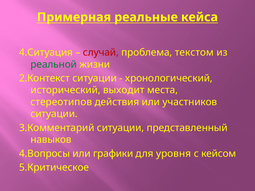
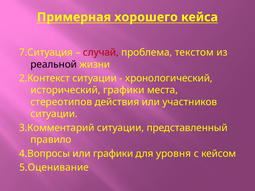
реальные: реальные -> хорошего
4.Ситуация: 4.Ситуация -> 7.Ситуация
реальной colour: green -> black
исторический выходит: выходит -> графики
навыков: навыков -> правило
5.Критическое: 5.Критическое -> 5.Оценивание
